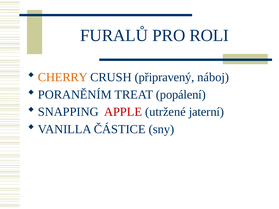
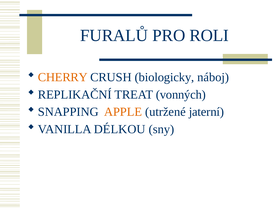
připravený: připravený -> biologicky
PORANĚNÍM: PORANĚNÍM -> REPLIKAČNÍ
popálení: popálení -> vonných
APPLE colour: red -> orange
ČÁSTICE: ČÁSTICE -> DÉLKOU
